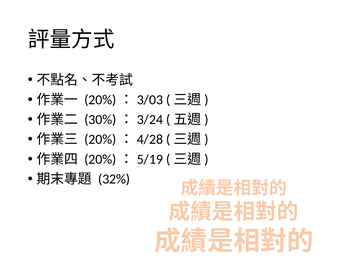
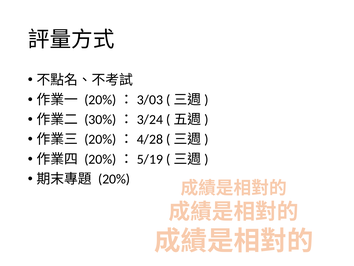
32%: 32% -> 20%
